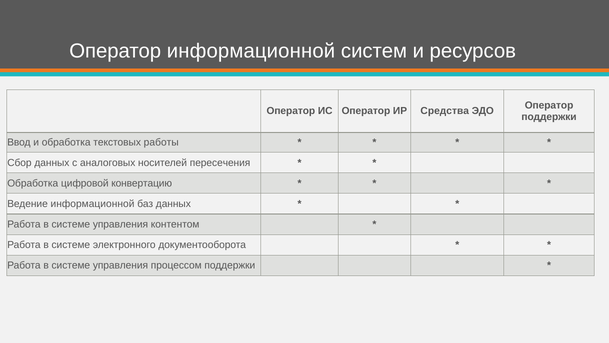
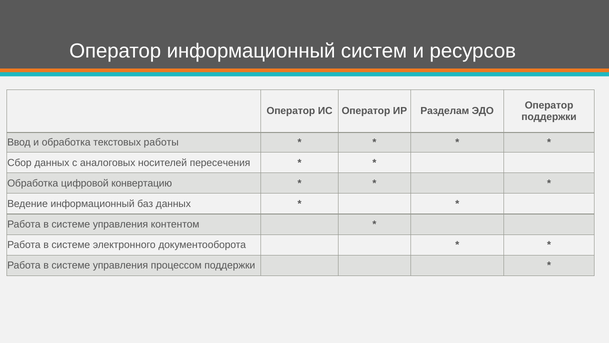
Оператор информационной: информационной -> информационный
Средства: Средства -> Разделам
Ведение информационной: информационной -> информационный
